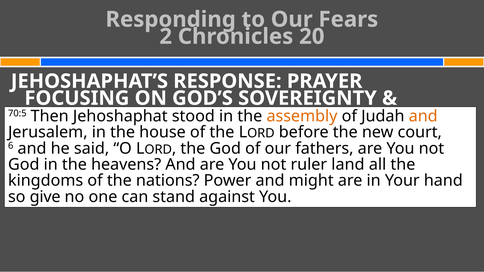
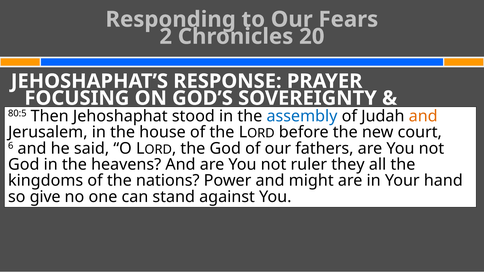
70:5: 70:5 -> 80:5
assembly colour: orange -> blue
land: land -> they
